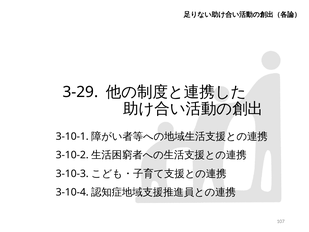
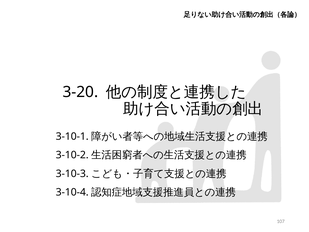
3-29: 3-29 -> 3-20
